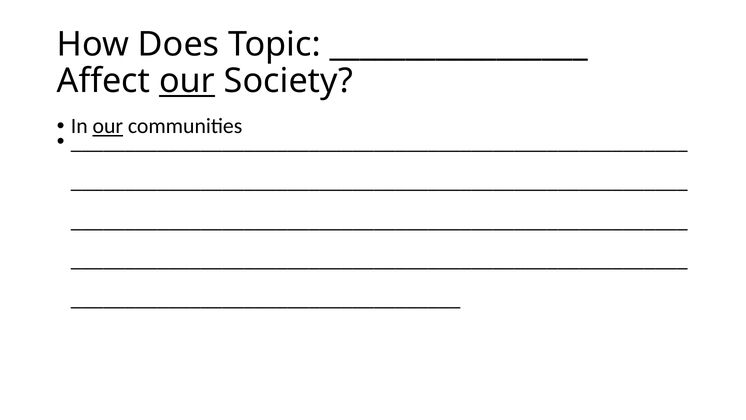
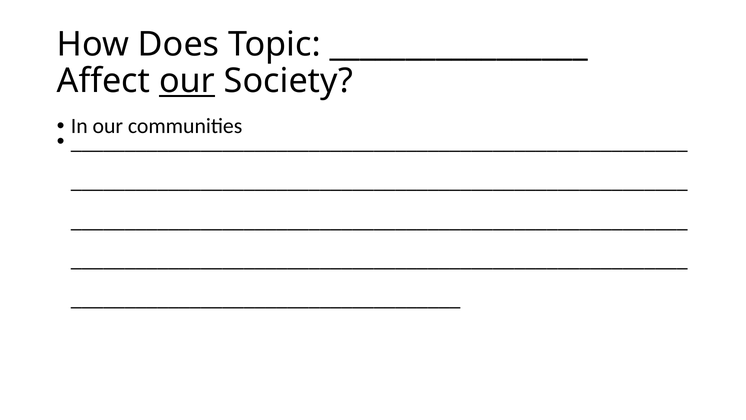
our at (108, 126) underline: present -> none
